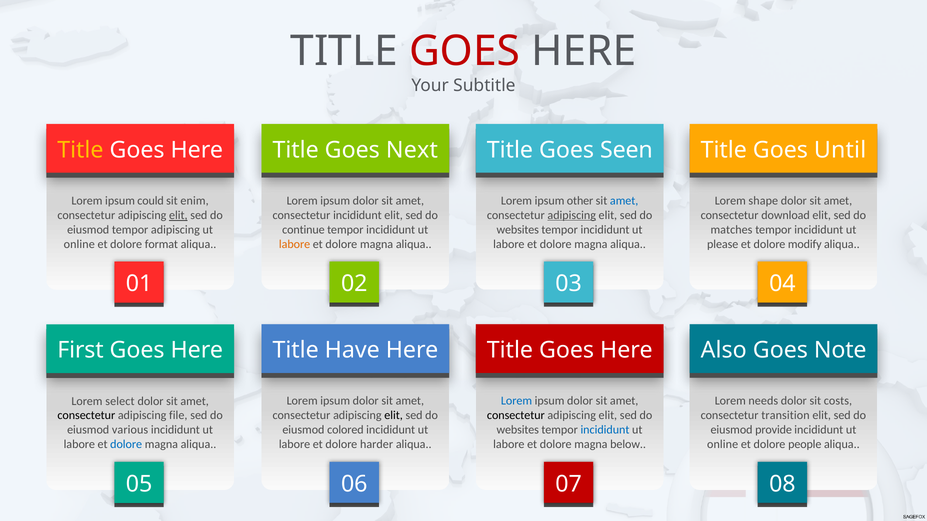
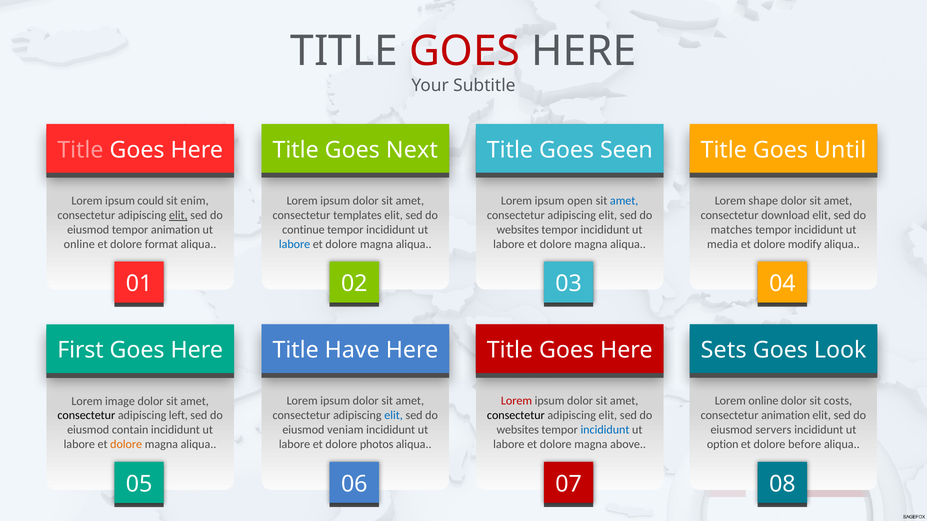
Title at (80, 150) colour: yellow -> pink
other: other -> open
consectetur incididunt: incididunt -> templates
adipiscing at (572, 215) underline: present -> none
tempor adipiscing: adipiscing -> animation
labore at (295, 244) colour: orange -> blue
please: please -> media
Also: Also -> Sets
Note: Note -> Look
Lorem at (517, 401) colour: blue -> red
Lorem needs: needs -> online
select: select -> image
elit at (394, 416) colour: black -> blue
consectetur transition: transition -> animation
file: file -> left
colored: colored -> veniam
provide: provide -> servers
various: various -> contain
harder: harder -> photos
below: below -> above
online at (723, 445): online -> option
people: people -> before
dolore at (126, 445) colour: blue -> orange
